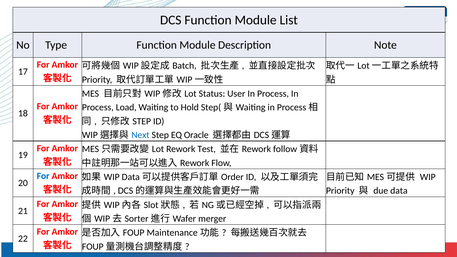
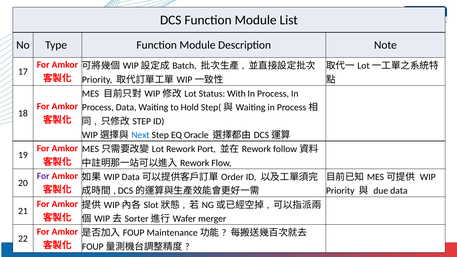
User: User -> With
Process Load: Load -> Data
Test: Test -> Port
For at (43, 176) colour: blue -> purple
